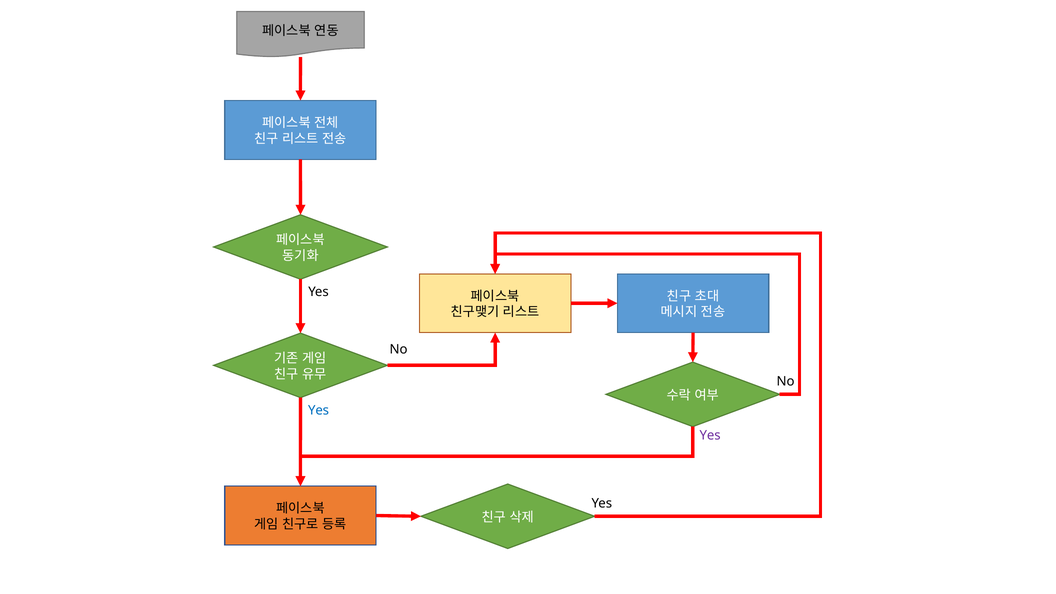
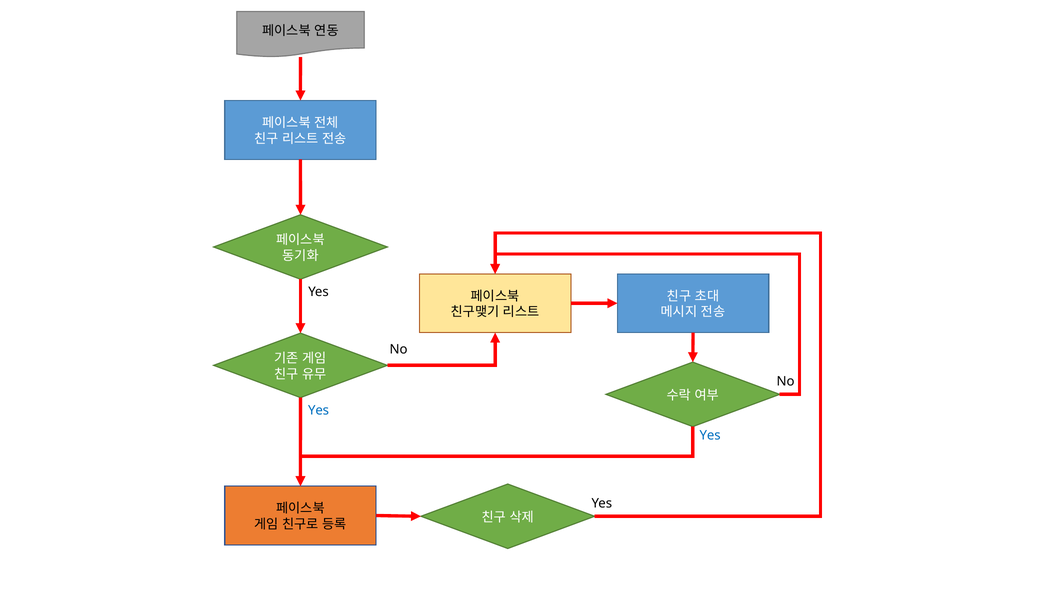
Yes at (710, 436) colour: purple -> blue
